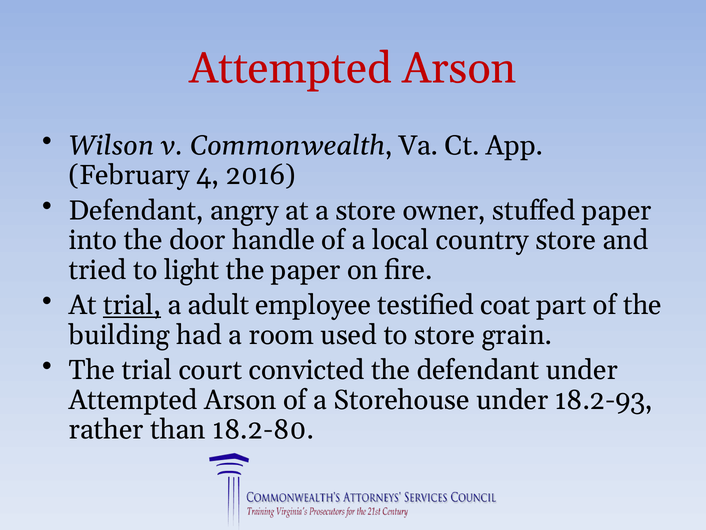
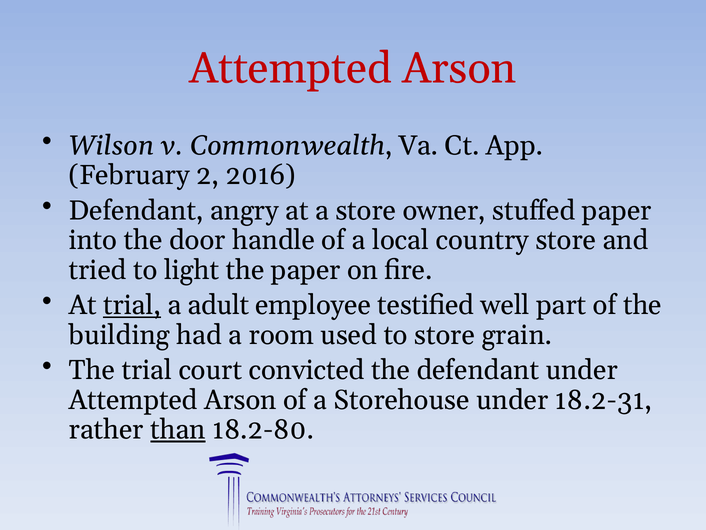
4: 4 -> 2
coat: coat -> well
18.2-93: 18.2-93 -> 18.2-31
than underline: none -> present
